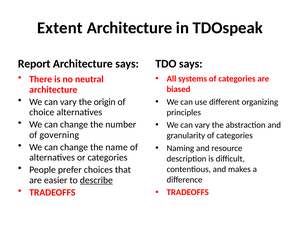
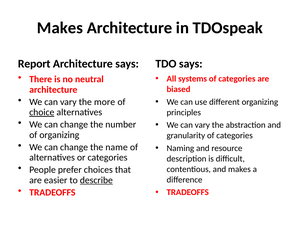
Extent at (60, 28): Extent -> Makes
origin: origin -> more
choice underline: none -> present
of governing: governing -> organizing
